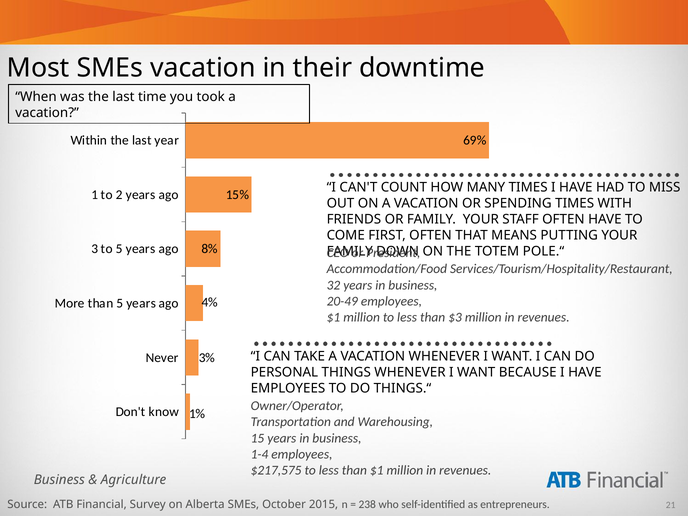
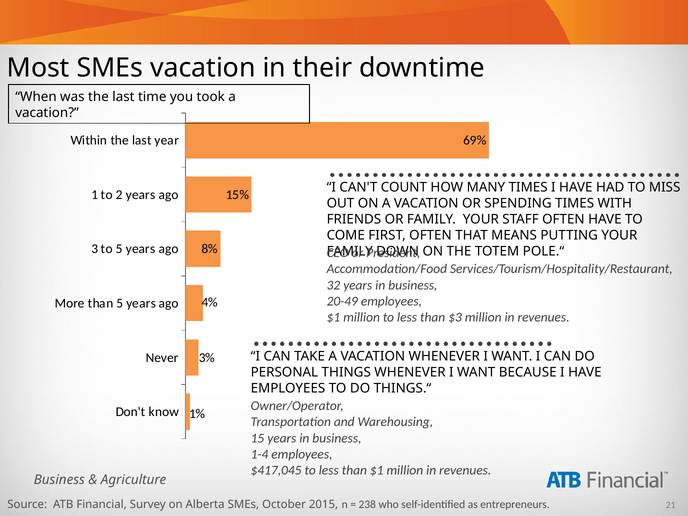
$217,575: $217,575 -> $417,045
